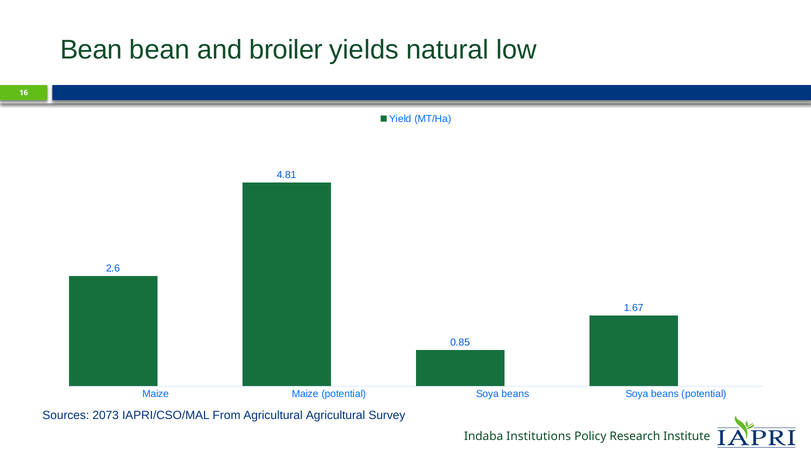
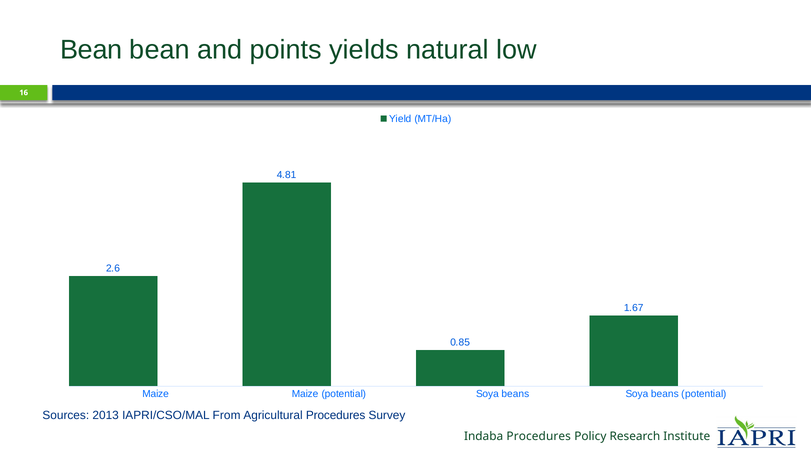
broiler: broiler -> points
2073: 2073 -> 2013
Agricultural Agricultural: Agricultural -> Procedures
Institutions at (539, 437): Institutions -> Procedures
